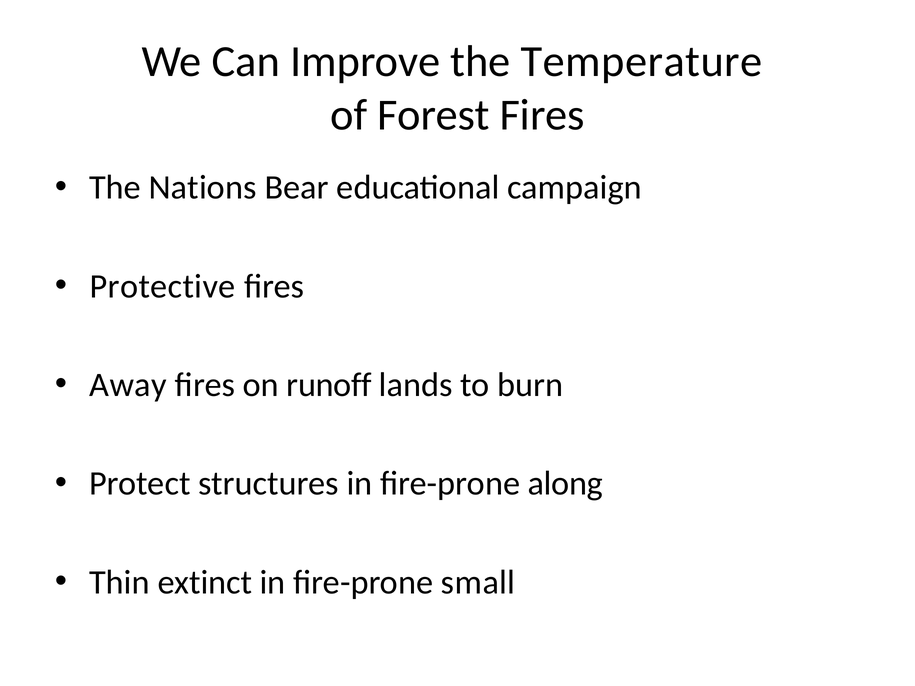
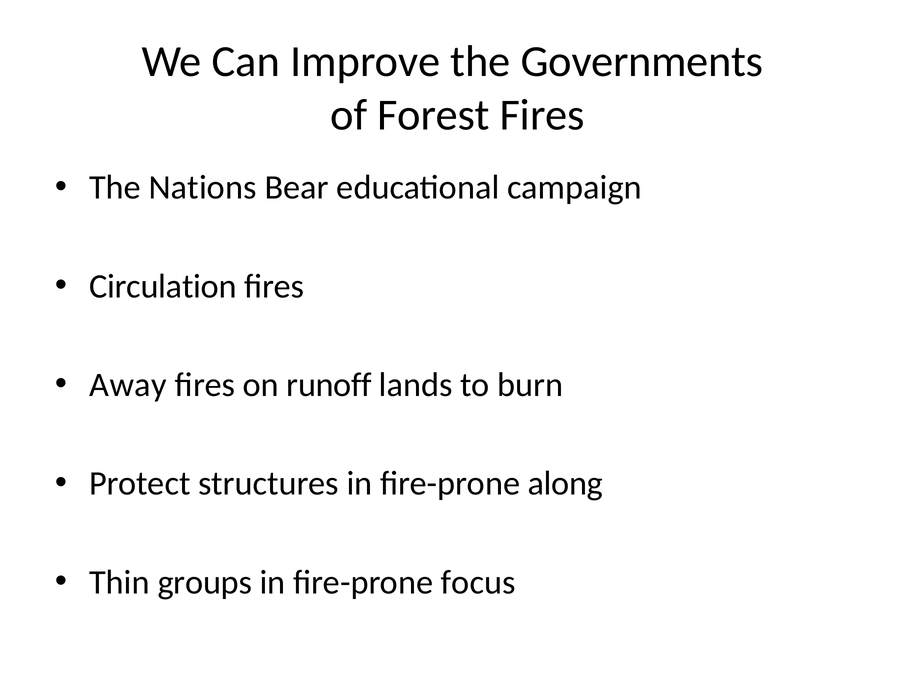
Temperature: Temperature -> Governments
Protective: Protective -> Circulation
extinct: extinct -> groups
small: small -> focus
